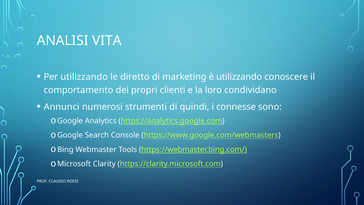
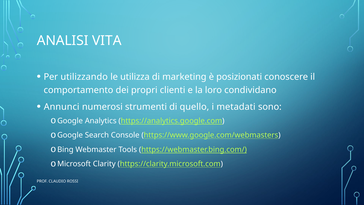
diretto: diretto -> utilizza
è utilizzando: utilizzando -> posizionati
quindi: quindi -> quello
connesse: connesse -> metadati
